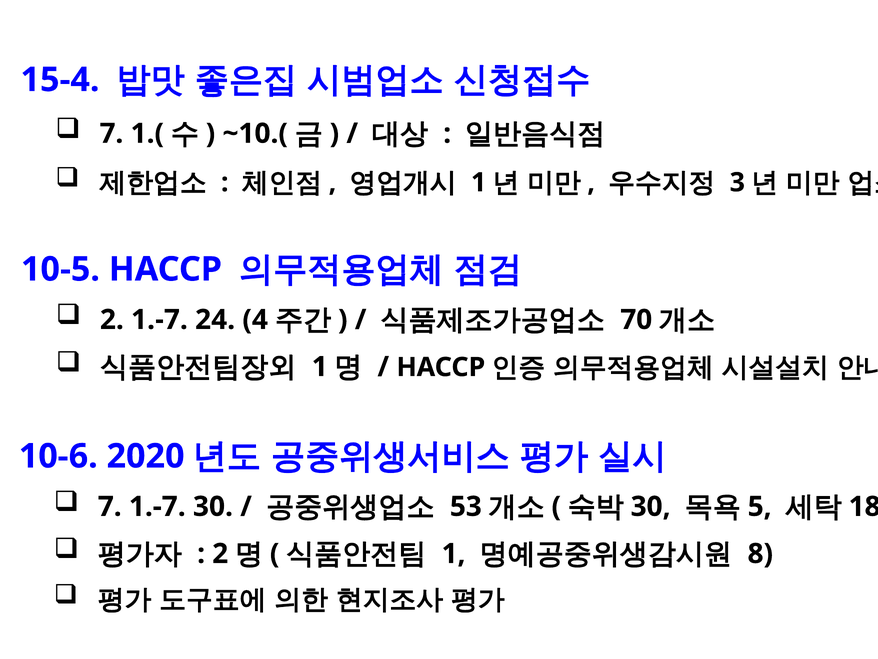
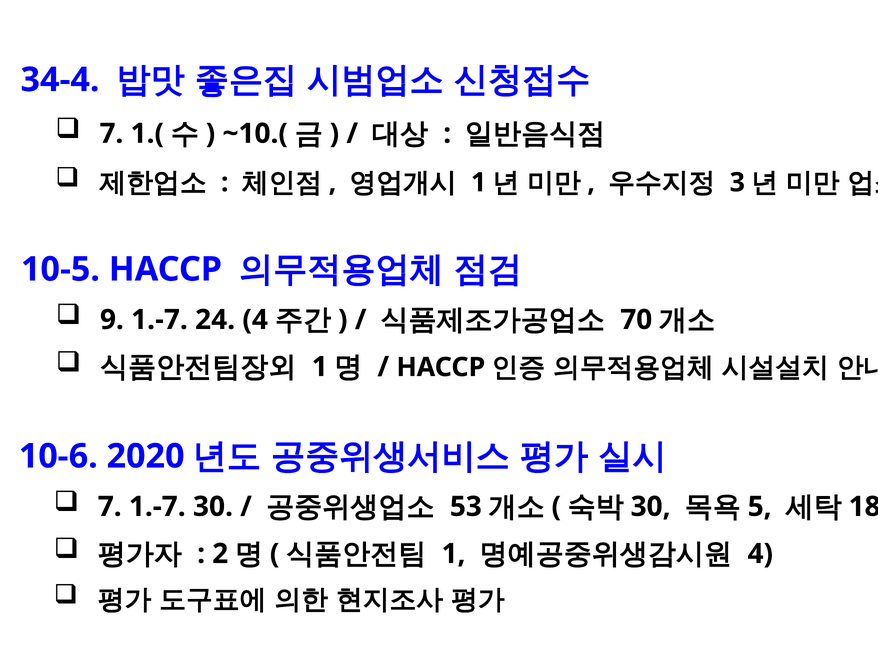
15-4: 15-4 -> 34-4
2 at (112, 319): 2 -> 9
8 at (760, 553): 8 -> 4
